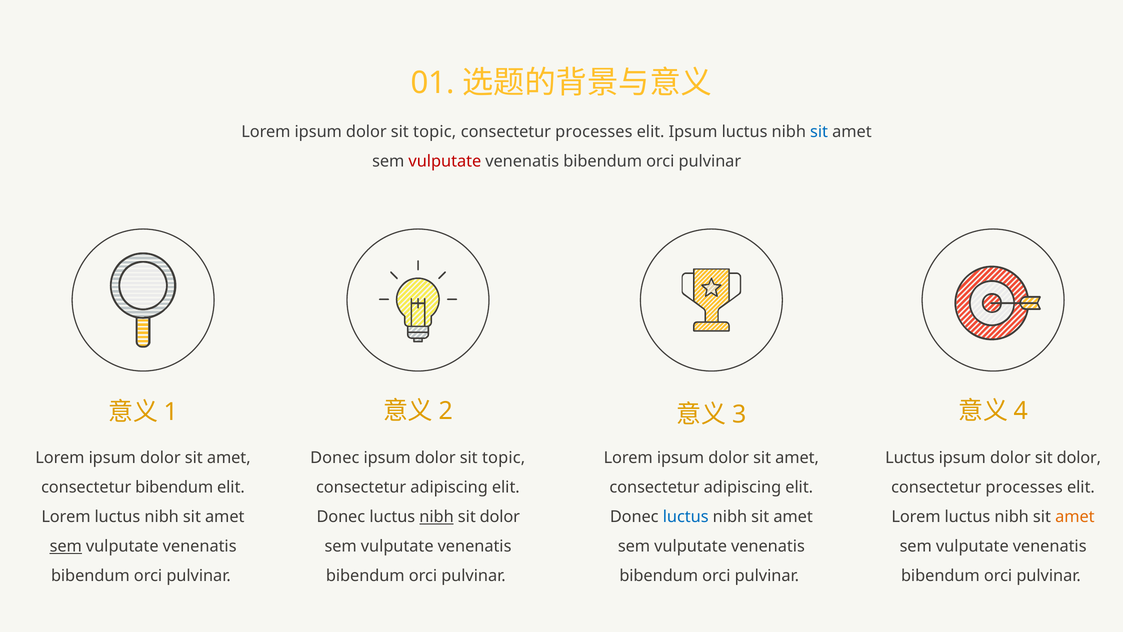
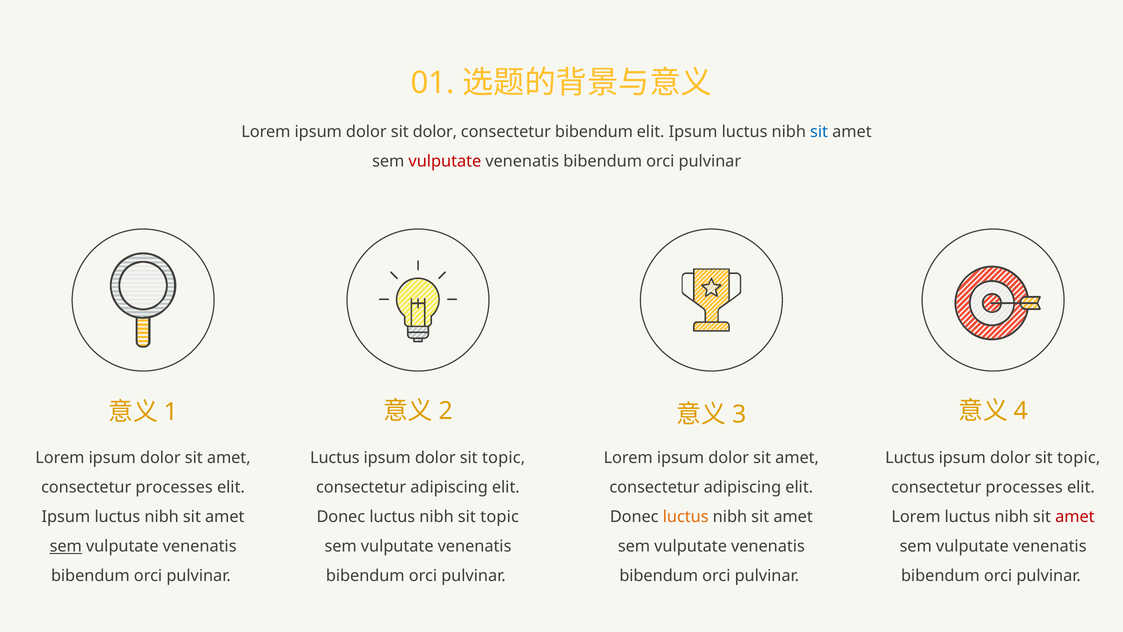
topic at (435, 132): topic -> dolor
processes at (594, 132): processes -> bibendum
Donec at (335, 458): Donec -> Luctus
dolor at (1079, 458): dolor -> topic
bibendum at (174, 487): bibendum -> processes
Lorem at (66, 517): Lorem -> Ipsum
nibh at (437, 517) underline: present -> none
dolor at (500, 517): dolor -> topic
luctus at (686, 517) colour: blue -> orange
amet at (1075, 517) colour: orange -> red
